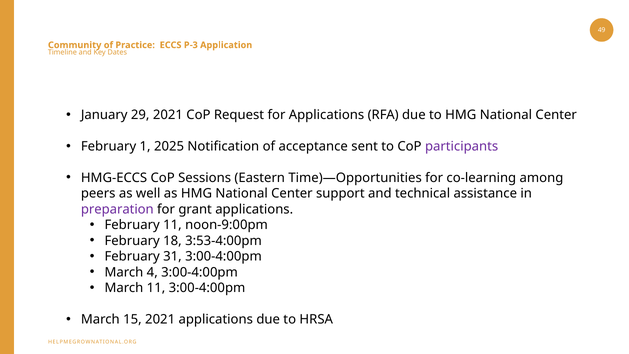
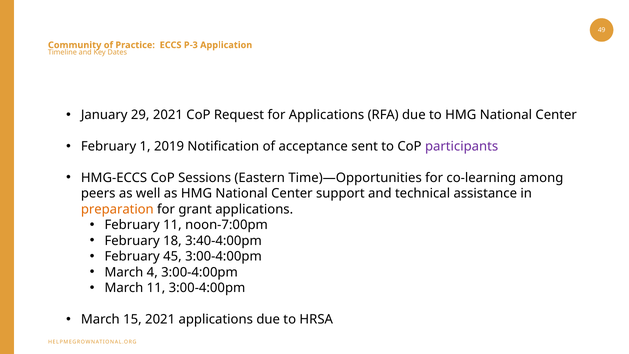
2025: 2025 -> 2019
preparation colour: purple -> orange
noon-9:00pm: noon-9:00pm -> noon-7:00pm
3:53-4:00pm: 3:53-4:00pm -> 3:40-4:00pm
31: 31 -> 45
